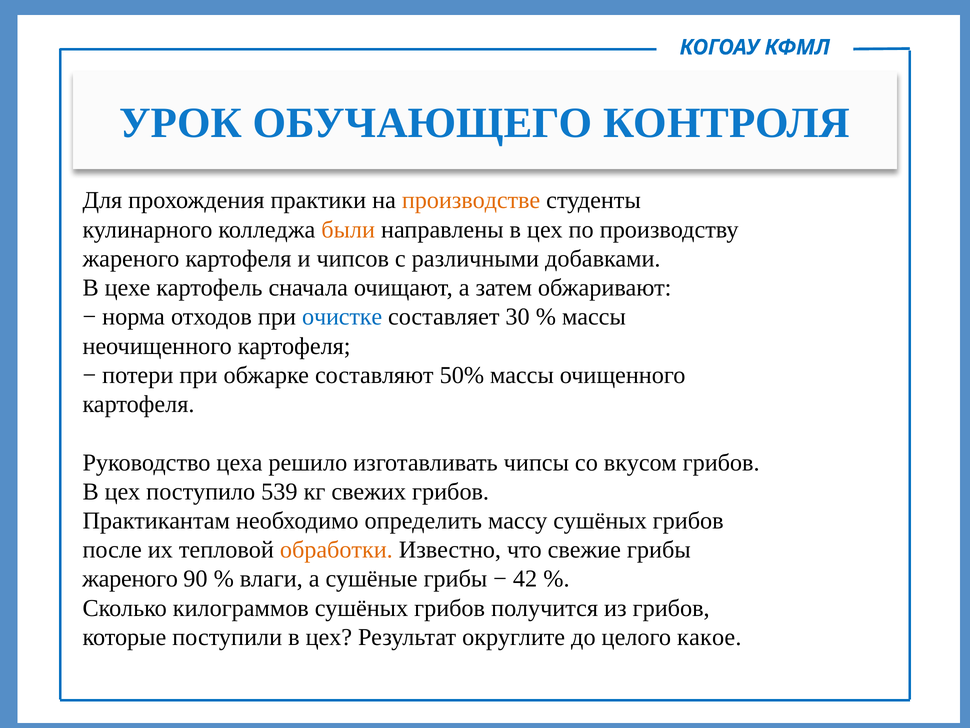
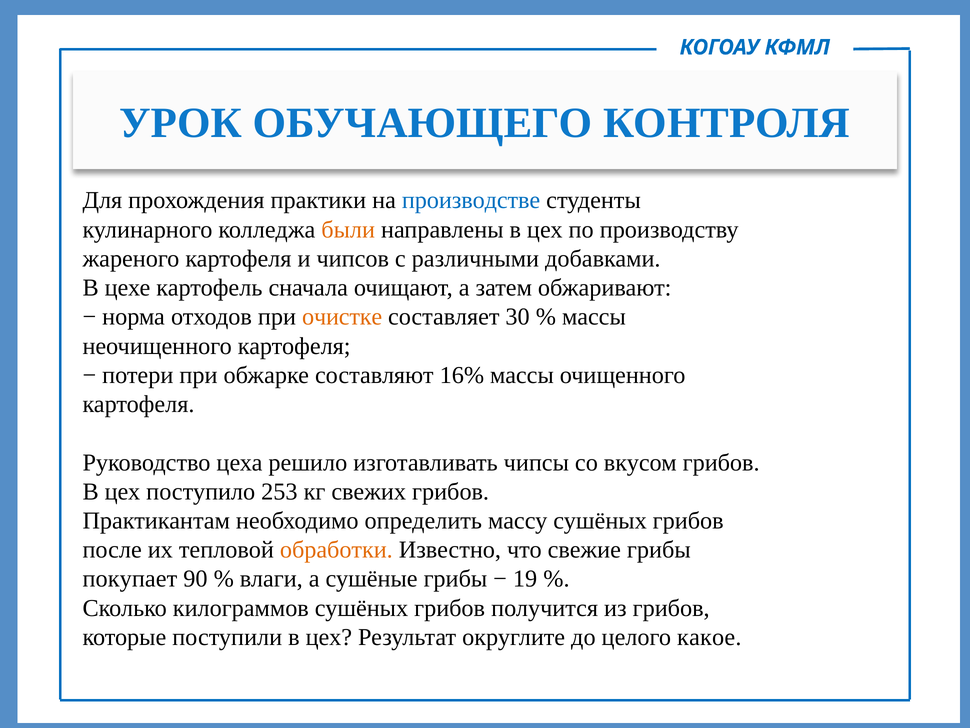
производстве colour: orange -> blue
очистке colour: blue -> orange
50%: 50% -> 16%
539: 539 -> 253
жареного at (130, 579): жареного -> покупает
42: 42 -> 19
